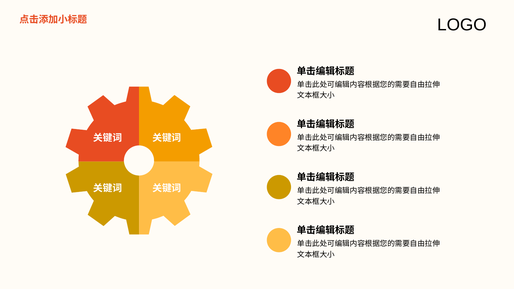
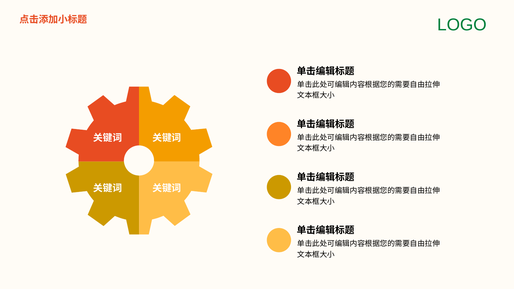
LOGO colour: black -> green
